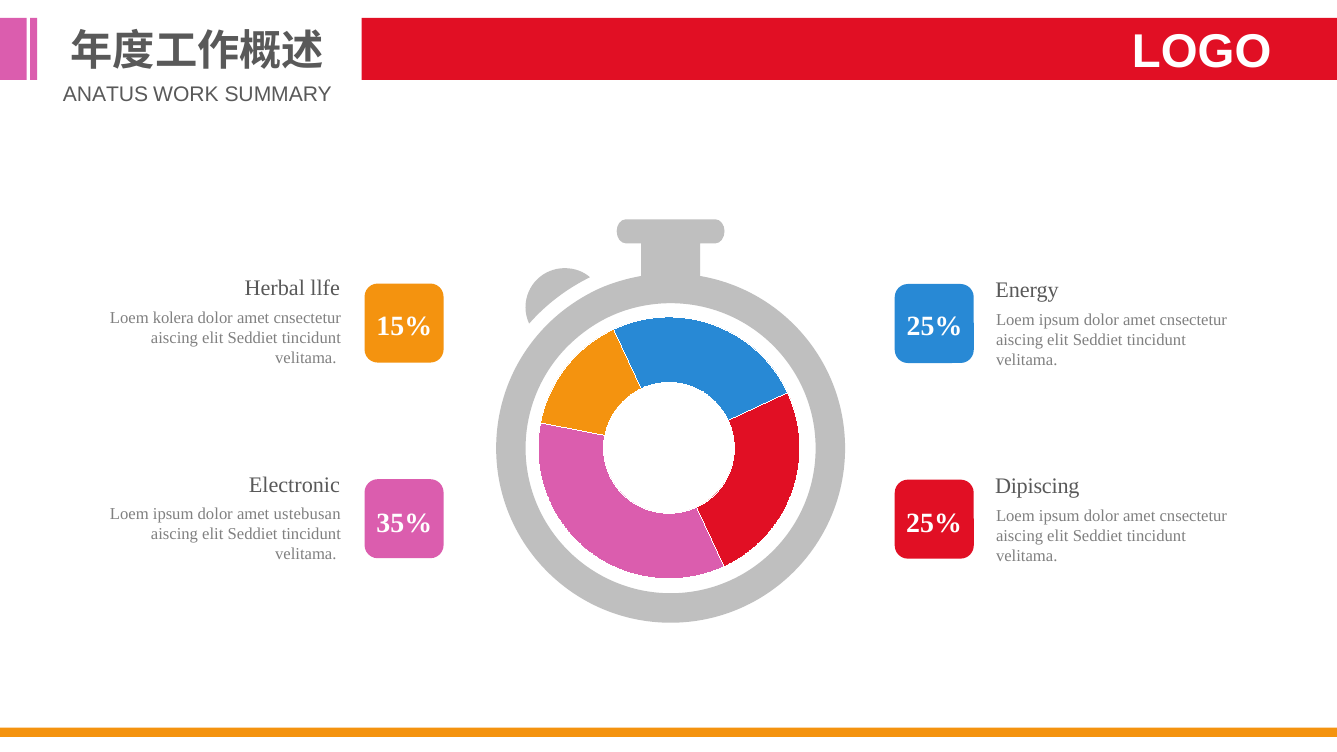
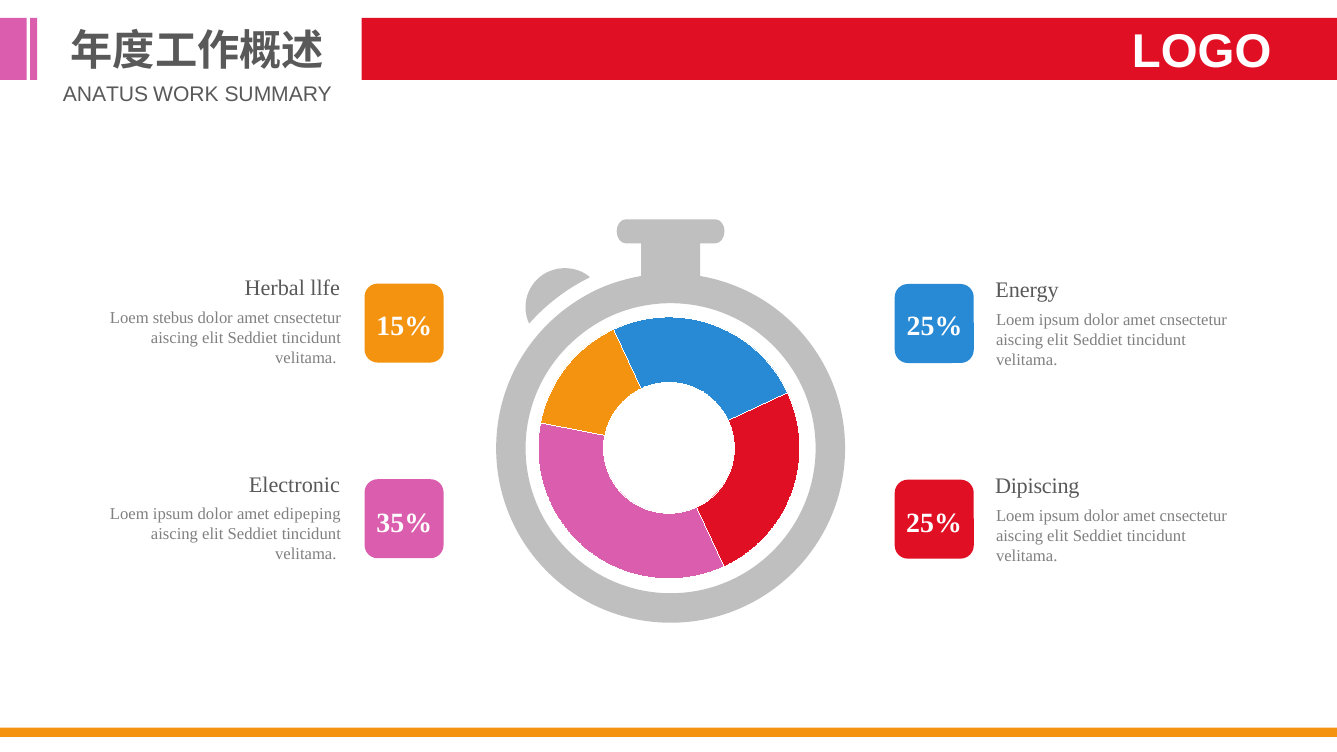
kolera: kolera -> stebus
ustebusan: ustebusan -> edipeping
